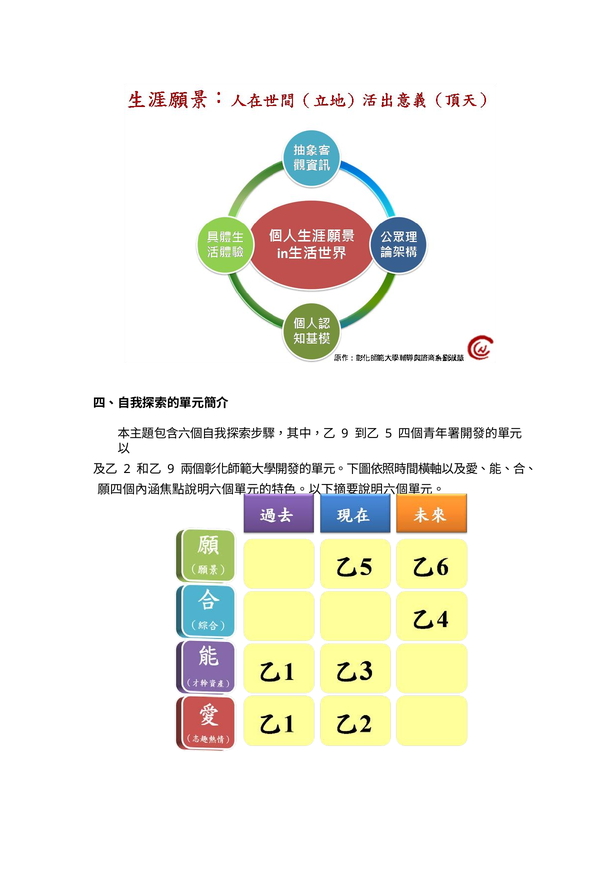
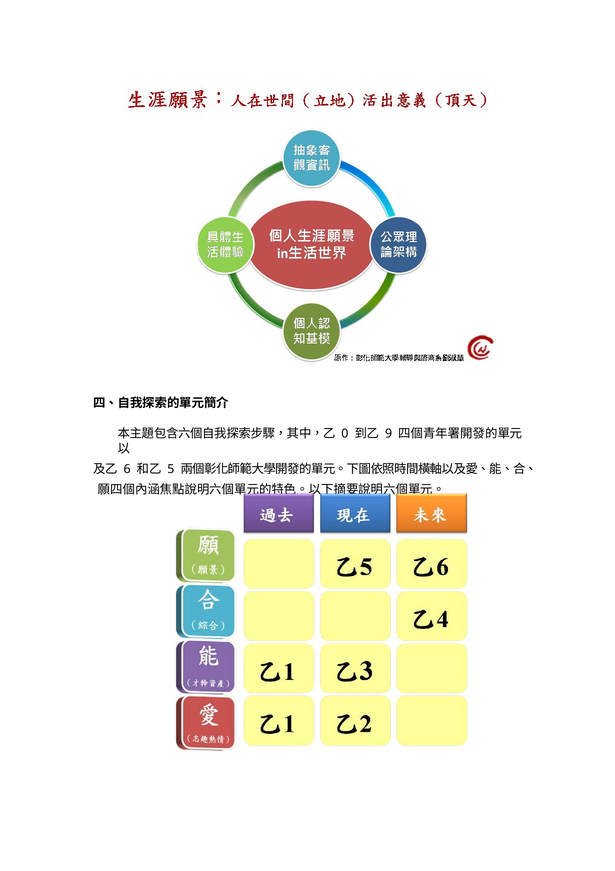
9 at (345, 434): 9 -> 0
5: 5 -> 9
2: 2 -> 6
9 at (171, 469): 9 -> 5
